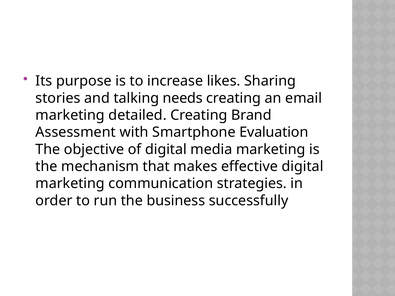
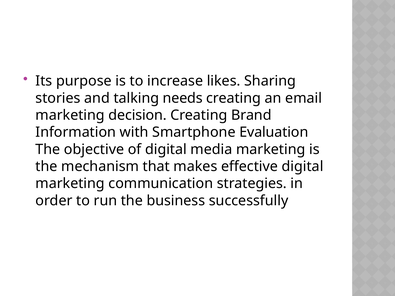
detailed: detailed -> decision
Assessment: Assessment -> Information
